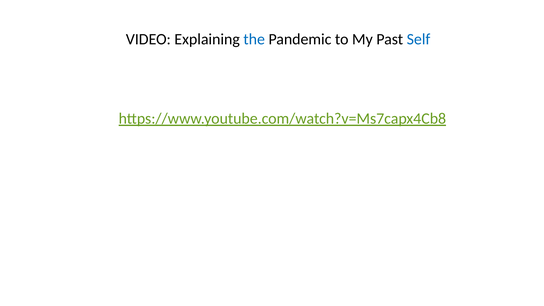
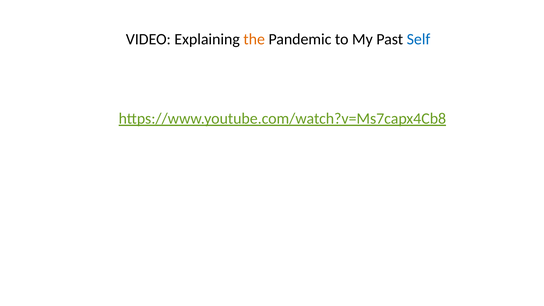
the colour: blue -> orange
